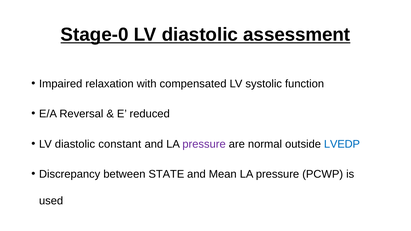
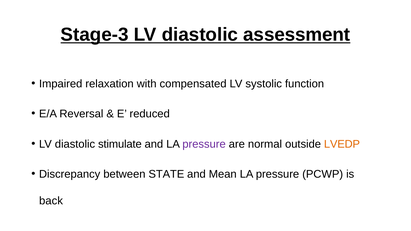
Stage-0: Stage-0 -> Stage-3
constant: constant -> stimulate
LVEDP colour: blue -> orange
used: used -> back
